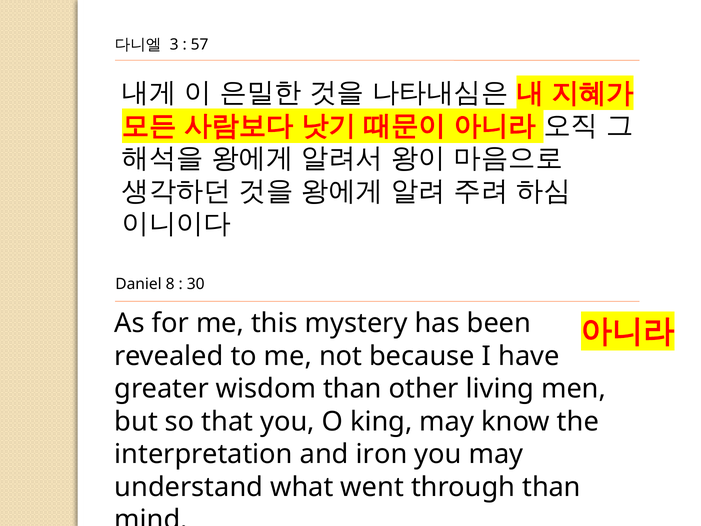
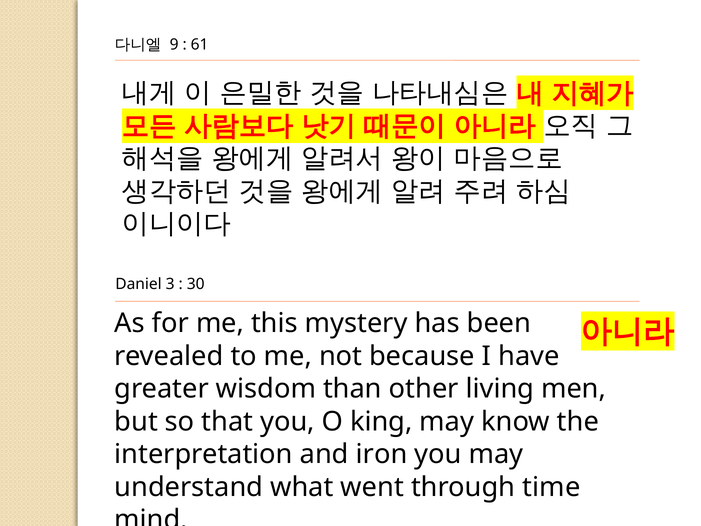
3: 3 -> 9
57: 57 -> 61
8: 8 -> 3
through than: than -> time
